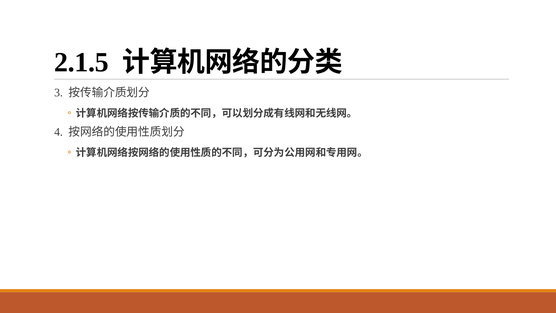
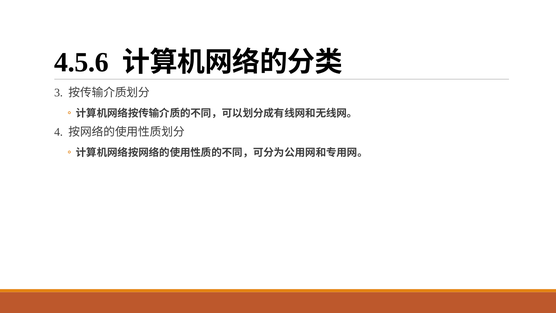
2.1.5: 2.1.5 -> 4.5.6
